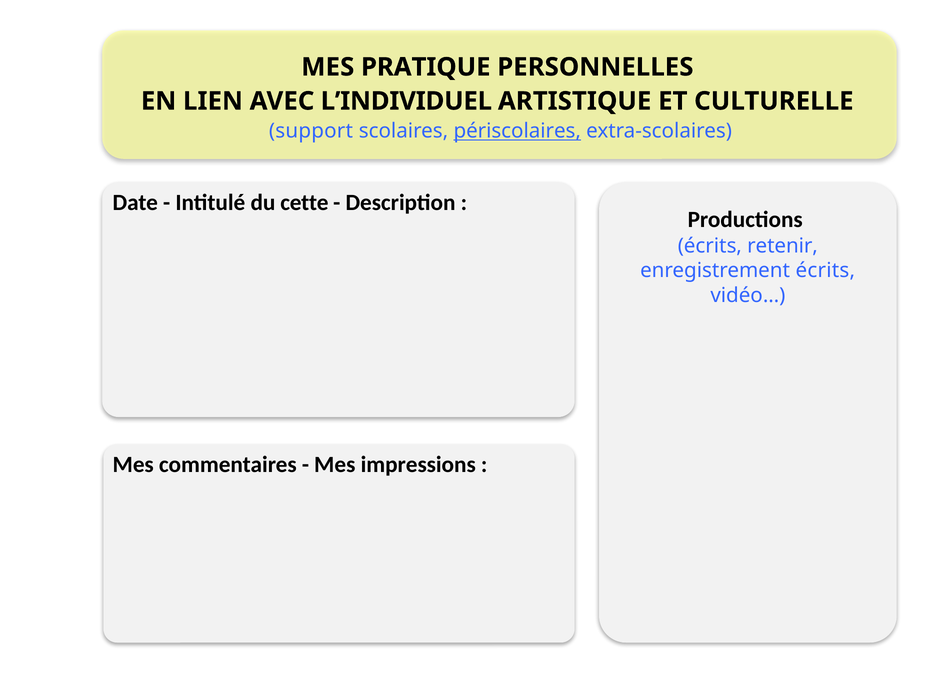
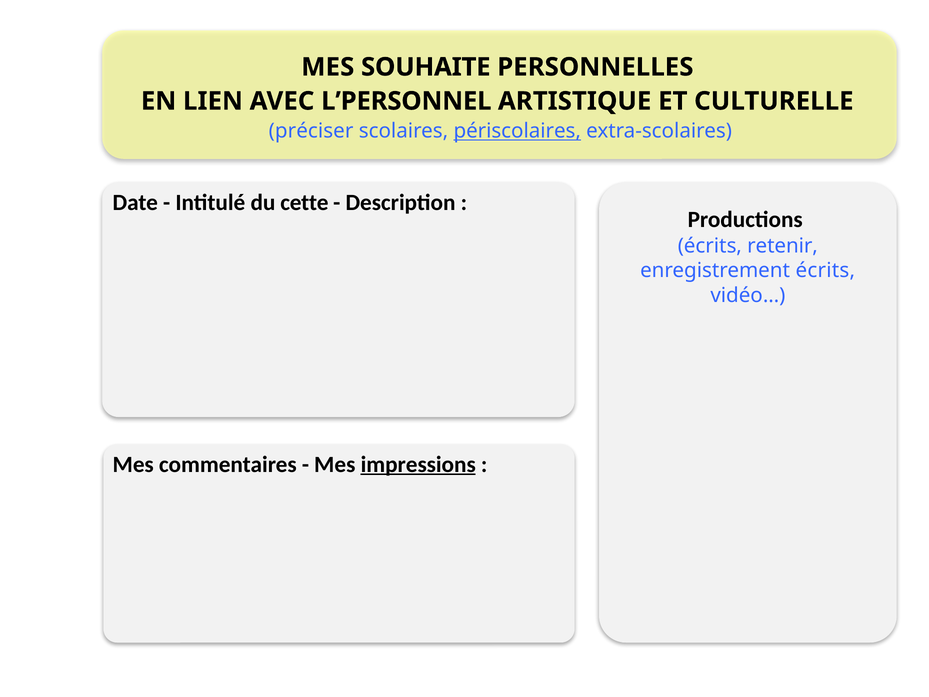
PRATIQUE: PRATIQUE -> SOUHAITE
L’INDIVIDUEL: L’INDIVIDUEL -> L’PERSONNEL
support: support -> préciser
impressions underline: none -> present
